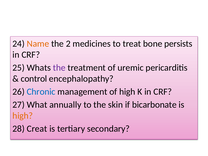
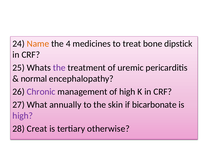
2: 2 -> 4
persists: persists -> dipstick
control: control -> normal
Chronic colour: blue -> purple
high at (23, 116) colour: orange -> purple
secondary: secondary -> otherwise
